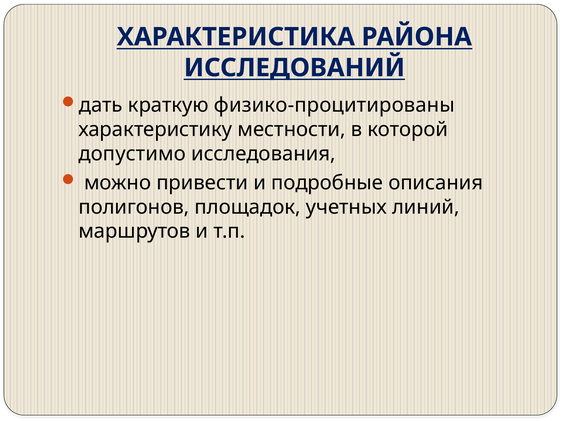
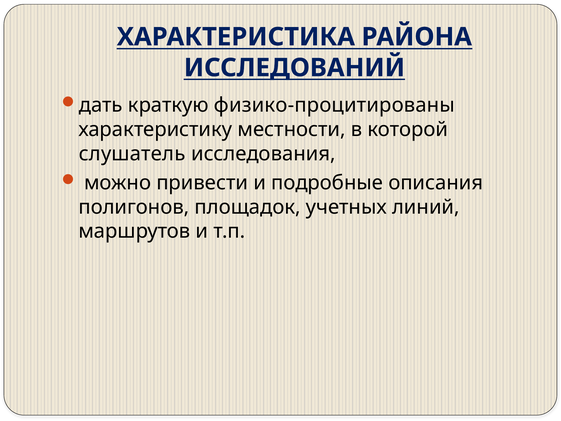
допустимо: допустимо -> слушатель
